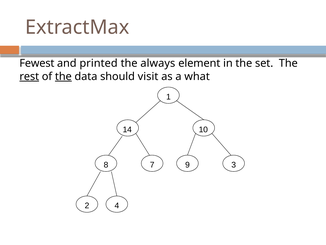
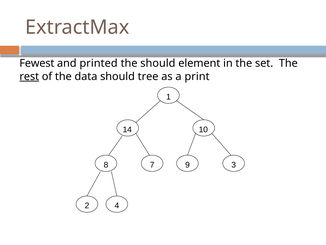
the always: always -> should
the at (63, 76) underline: present -> none
visit: visit -> tree
what: what -> print
